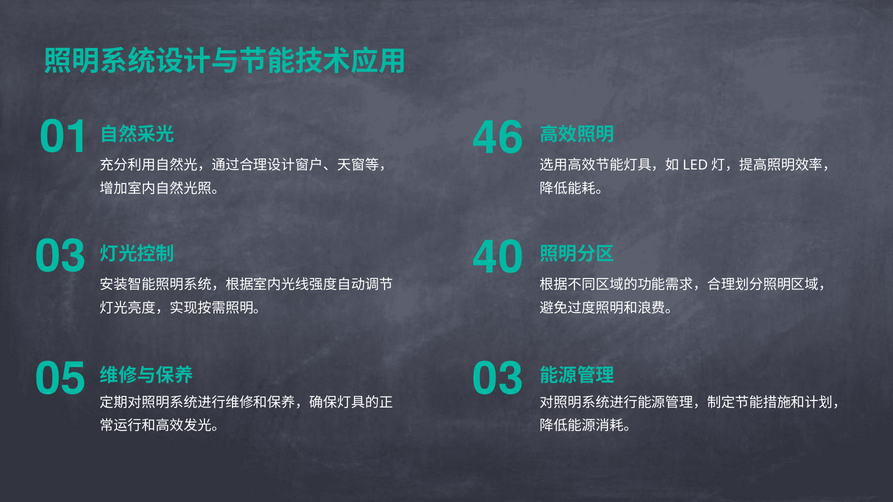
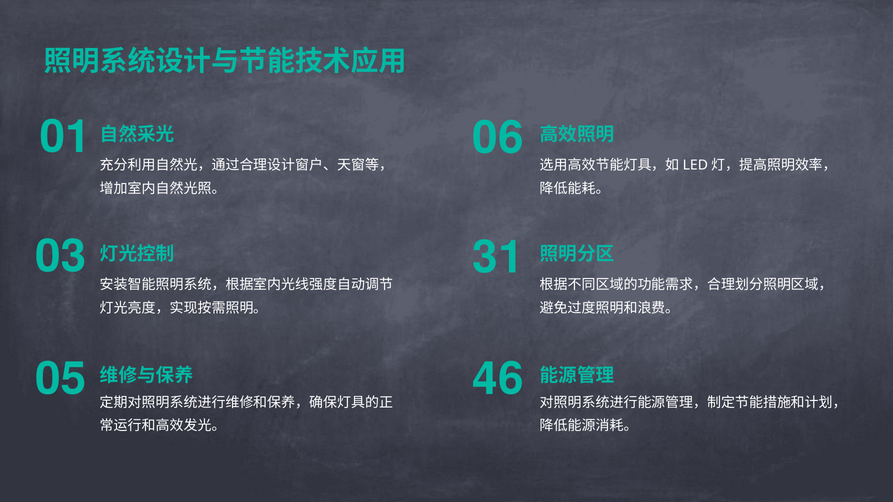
46: 46 -> 06
40: 40 -> 31
05 03: 03 -> 46
